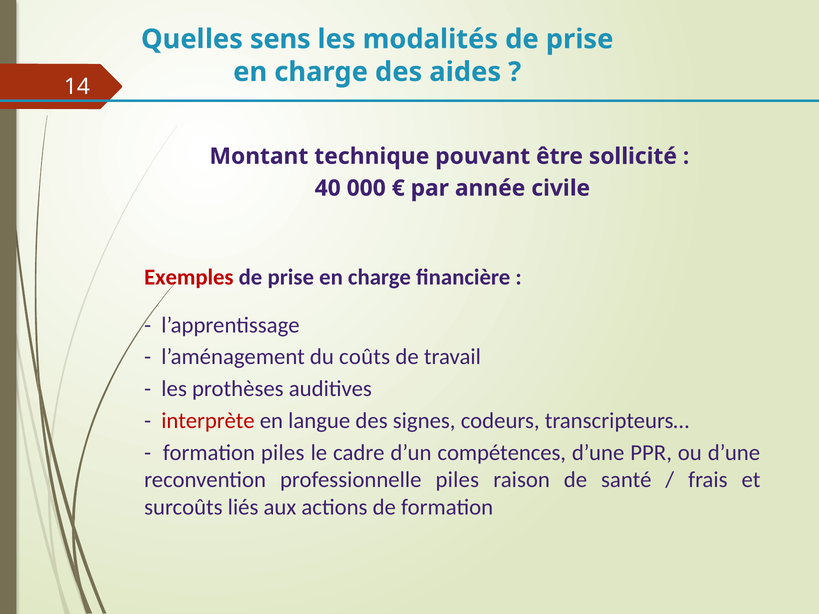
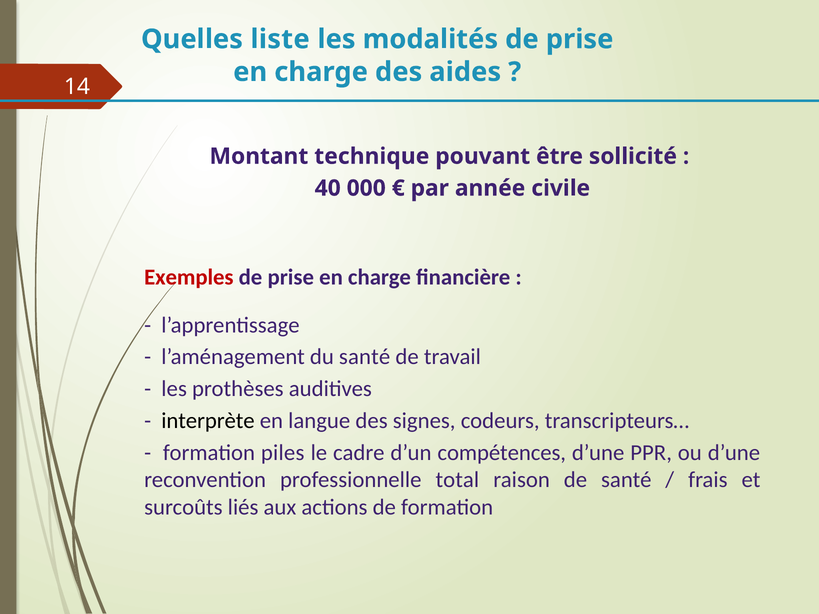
sens: sens -> liste
du coûts: coûts -> santé
interprète colour: red -> black
professionnelle piles: piles -> total
